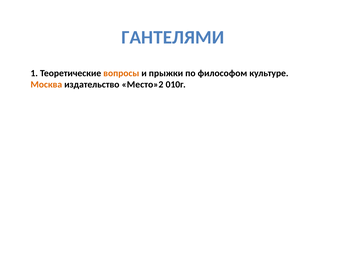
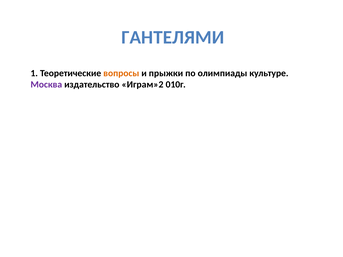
философом: философом -> олимпиады
Москва colour: orange -> purple
Место»2: Место»2 -> Играм»2
